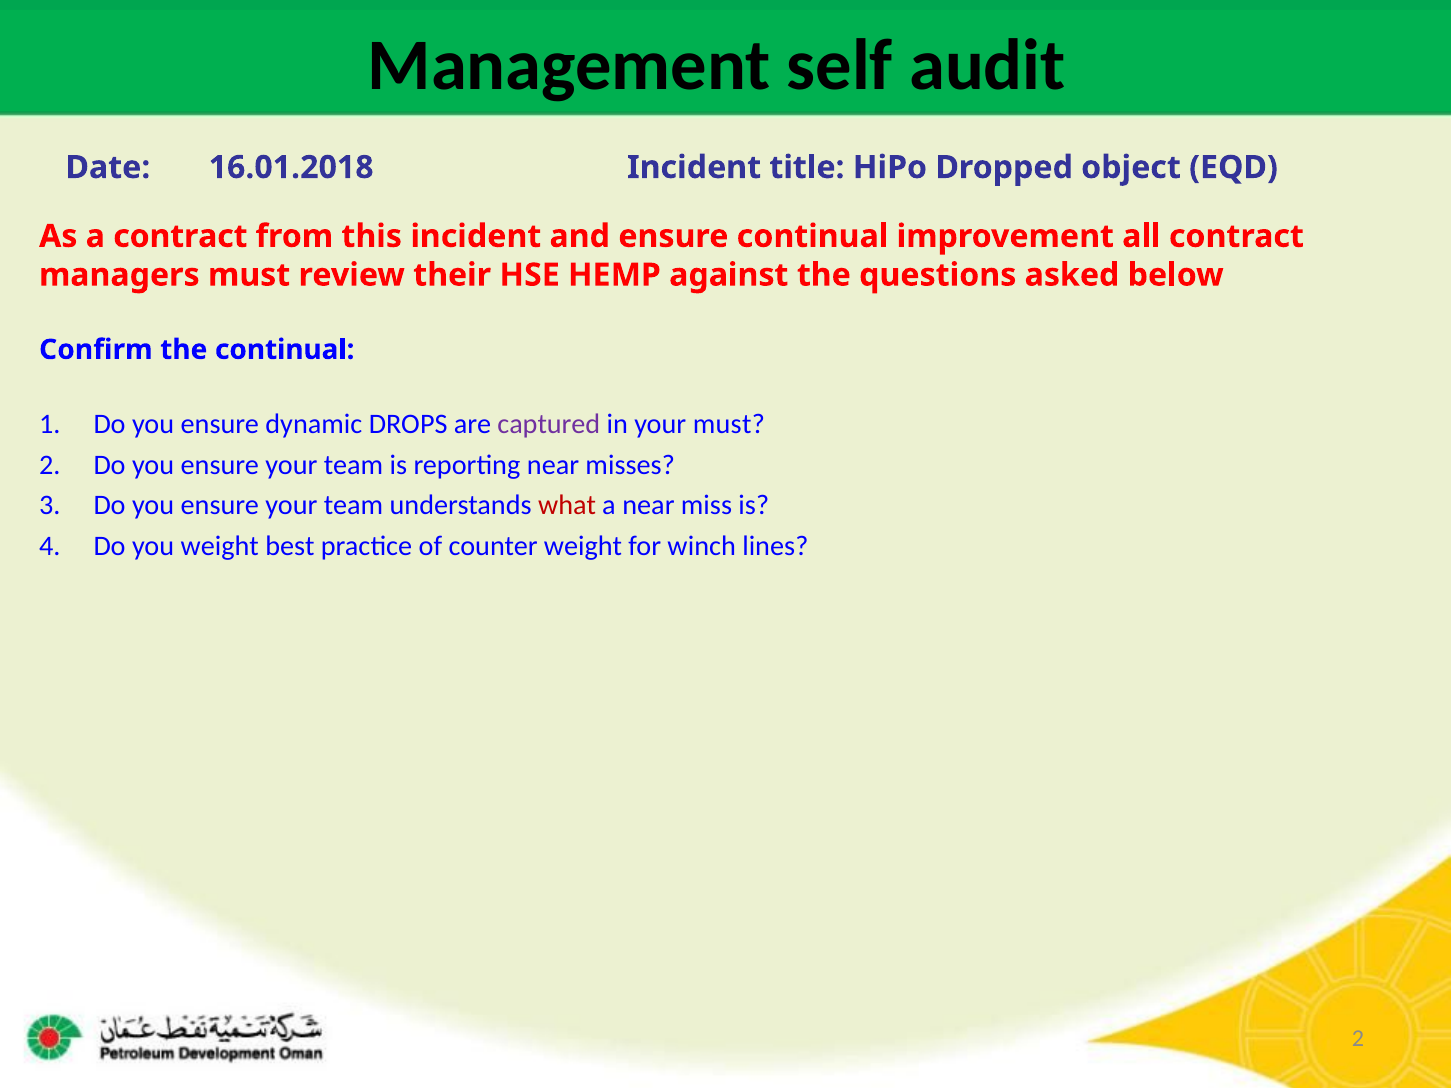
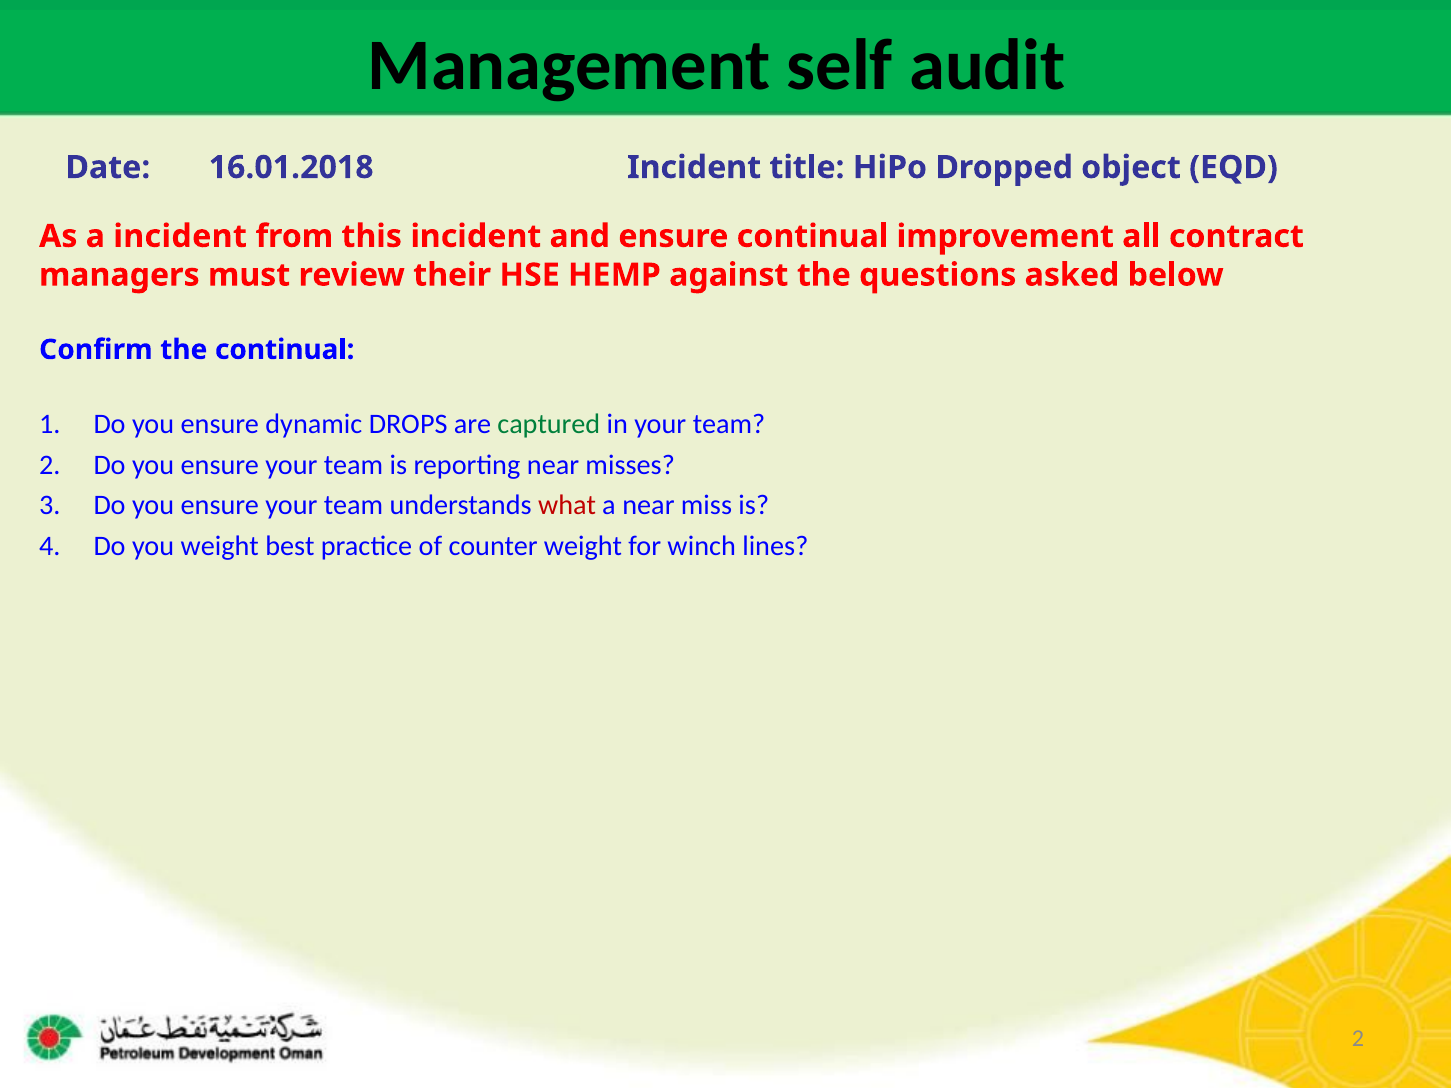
a contract: contract -> incident
captured colour: purple -> green
in your must: must -> team
